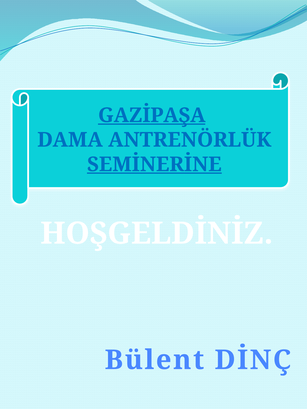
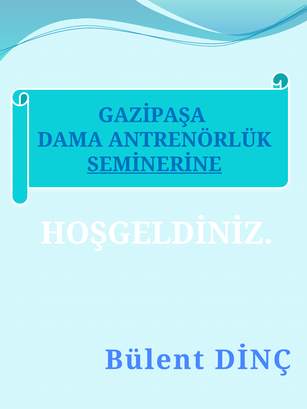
GAZİPAŞA underline: present -> none
